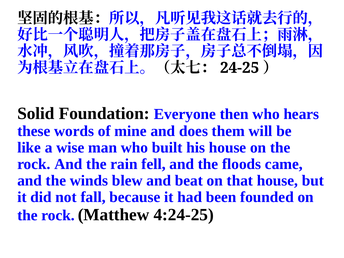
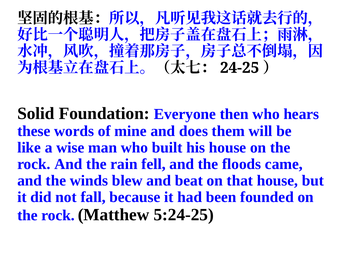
4:24-25: 4:24-25 -> 5:24-25
